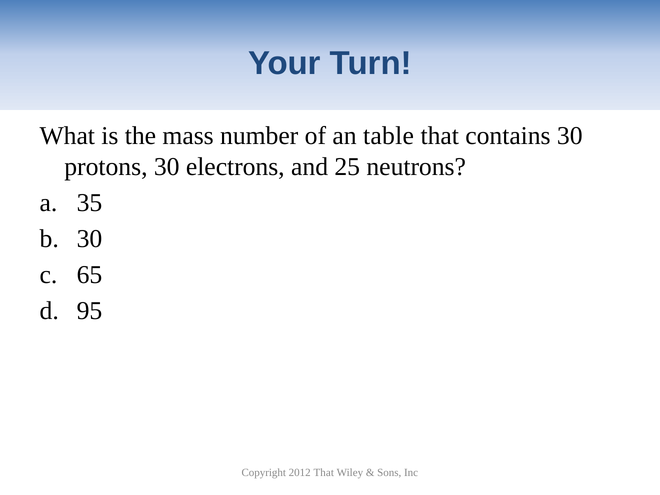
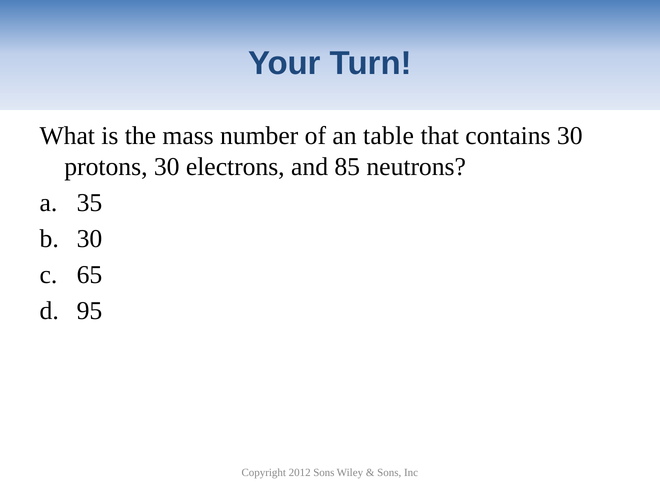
25: 25 -> 85
2012 That: That -> Sons
